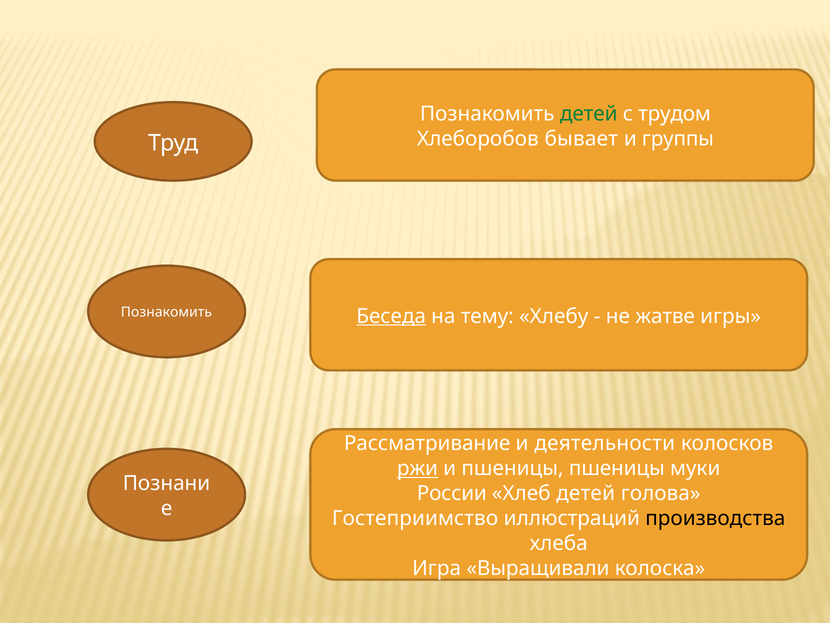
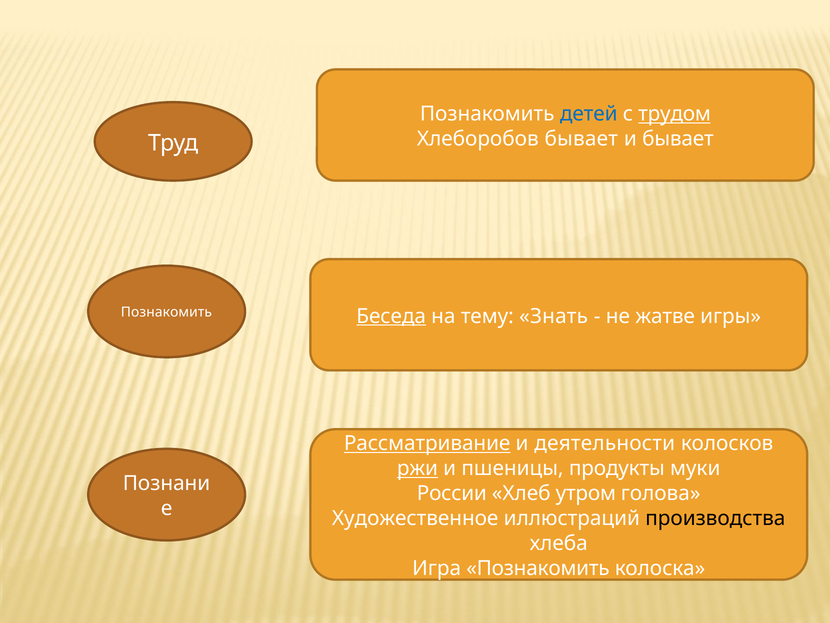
детей at (589, 114) colour: green -> blue
трудом underline: none -> present
и группы: группы -> бывает
Хлебу: Хлебу -> Знать
Рассматривание underline: none -> present
пшеницы пшеницы: пшеницы -> продукты
Хлеб детей: детей -> утром
Гостеприимство: Гостеприимство -> Художественное
Игра Выращивали: Выращивали -> Познакомить
